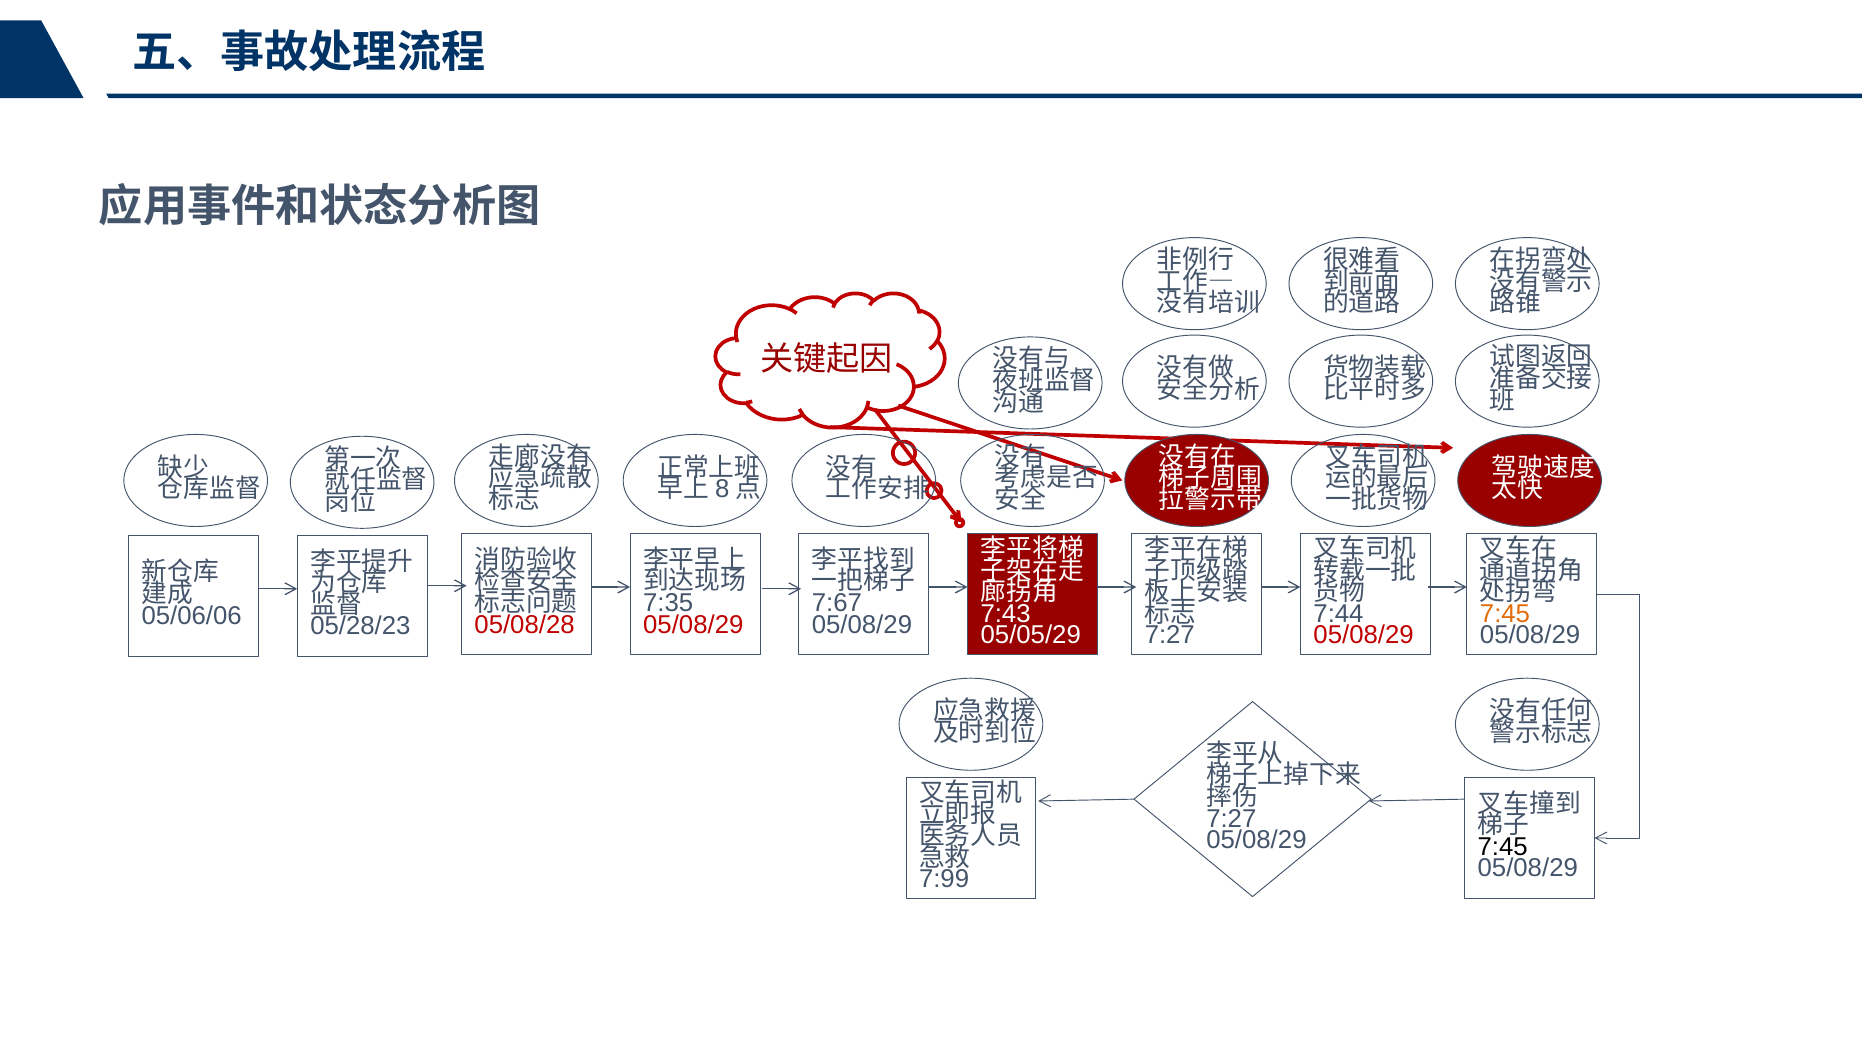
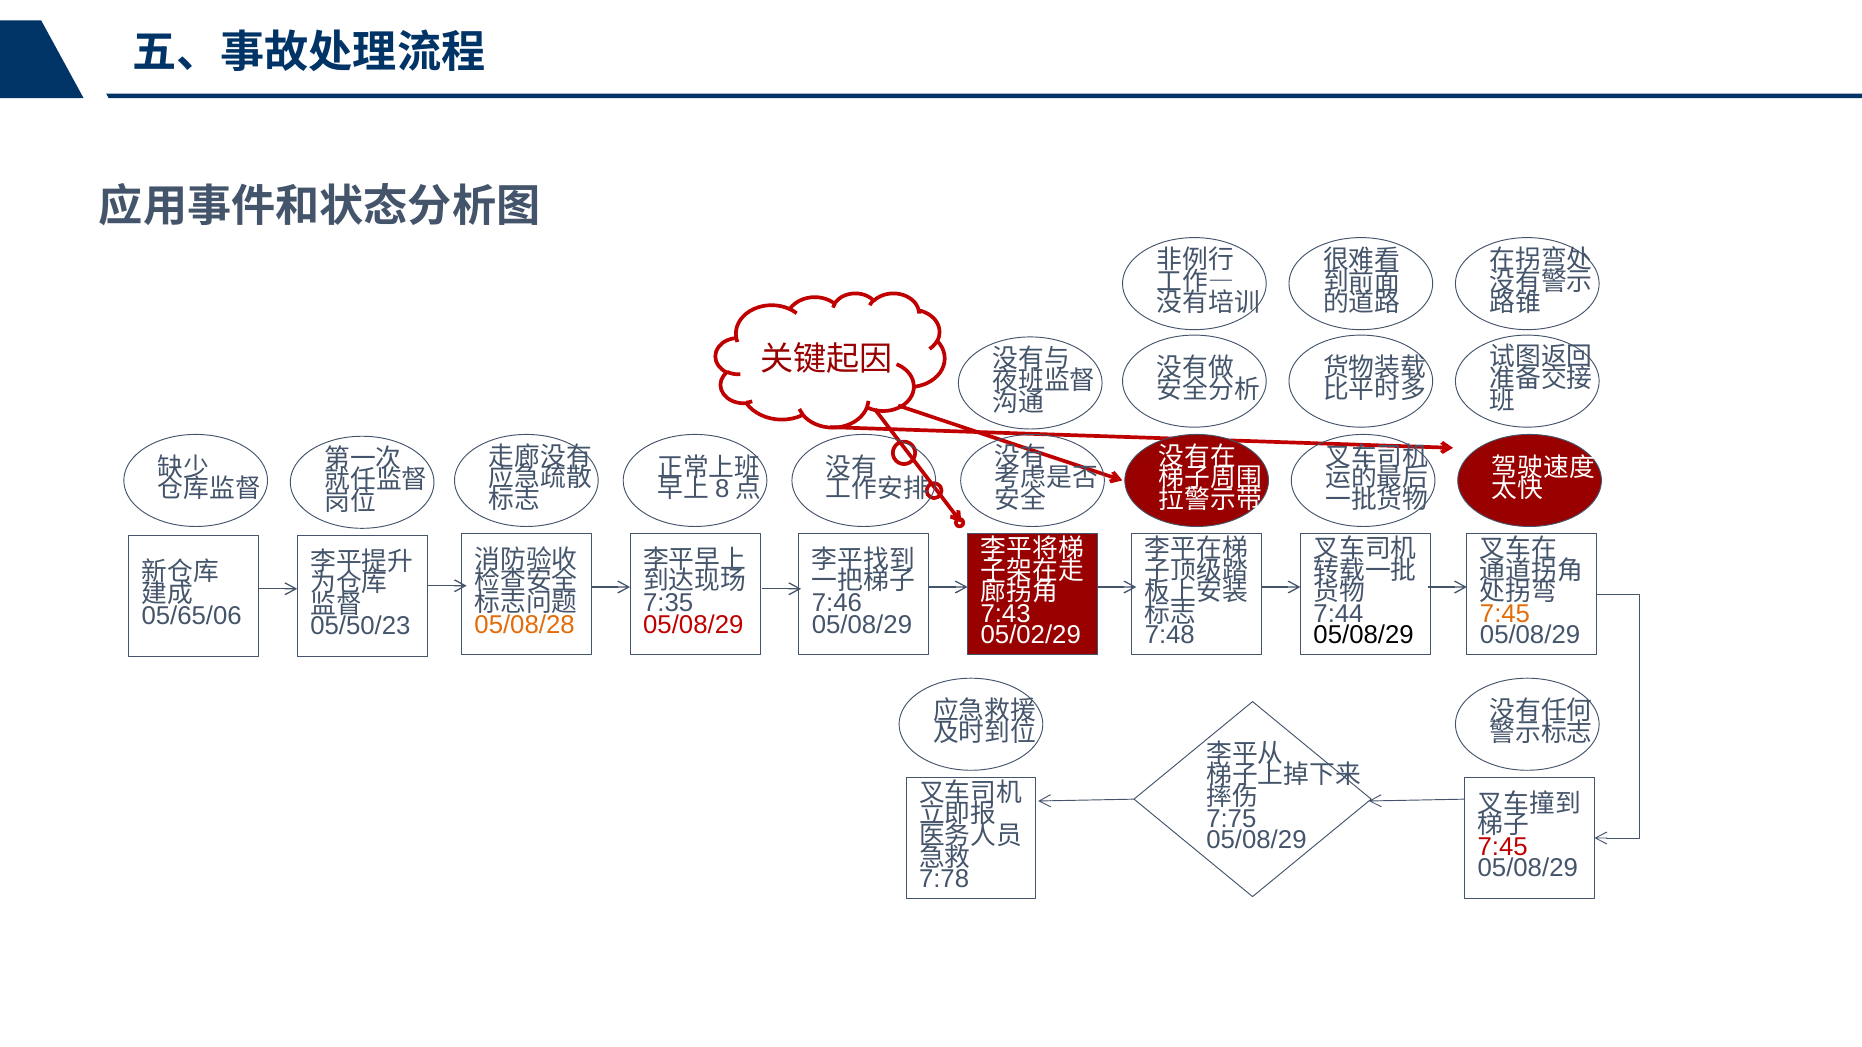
7:67: 7:67 -> 7:46
05/06/06: 05/06/06 -> 05/65/06
05/08/28 colour: red -> orange
05/28/23: 05/28/23 -> 05/50/23
05/05/29: 05/05/29 -> 05/02/29
7:27 at (1170, 636): 7:27 -> 7:48
05/08/29 at (1364, 636) colour: red -> black
7:27 at (1231, 819): 7:27 -> 7:75
7:45 at (1503, 847) colour: black -> red
7:99: 7:99 -> 7:78
